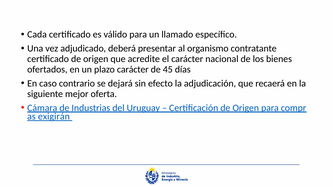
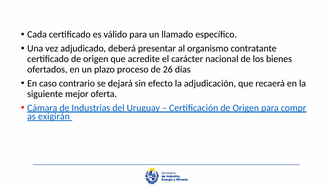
plazo carácter: carácter -> proceso
45: 45 -> 26
